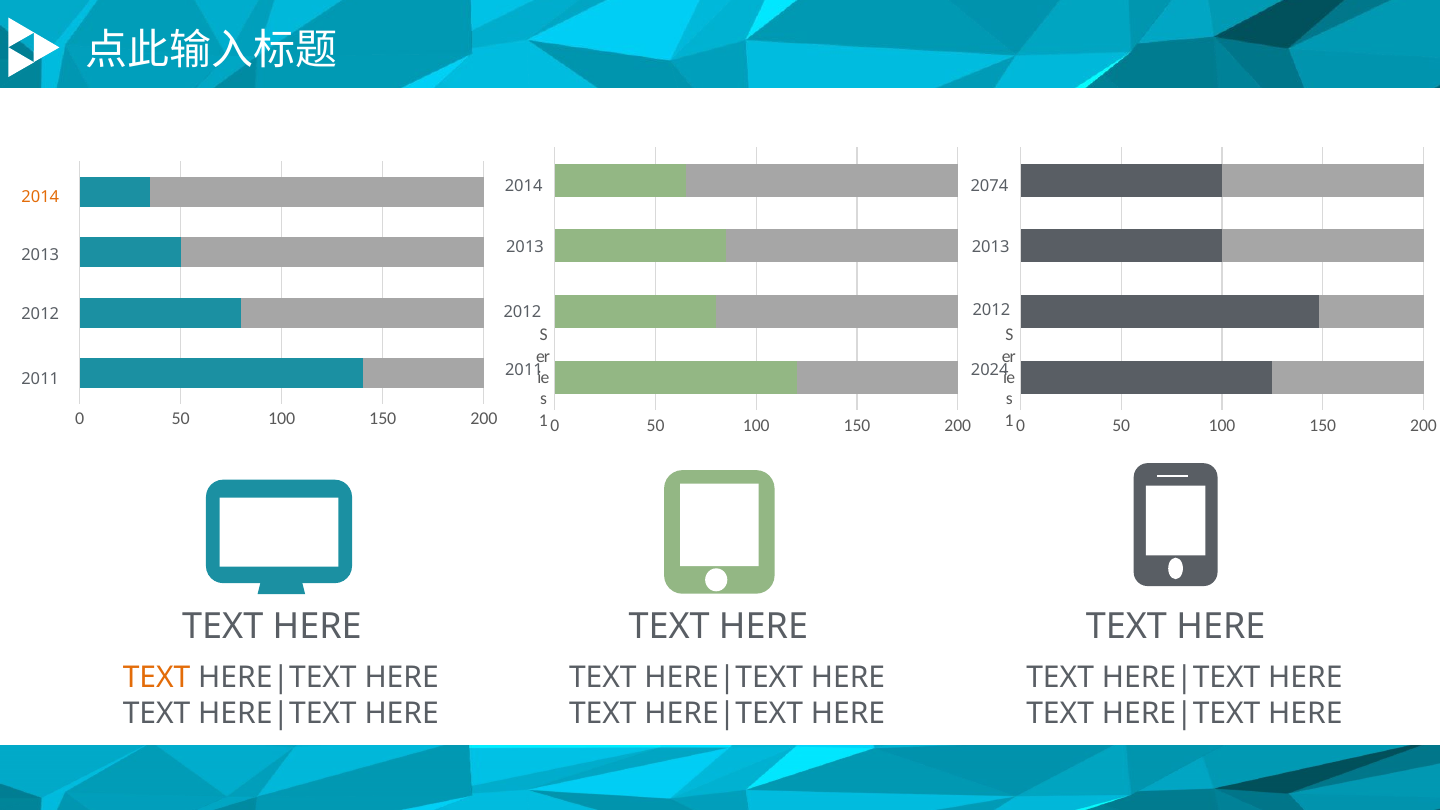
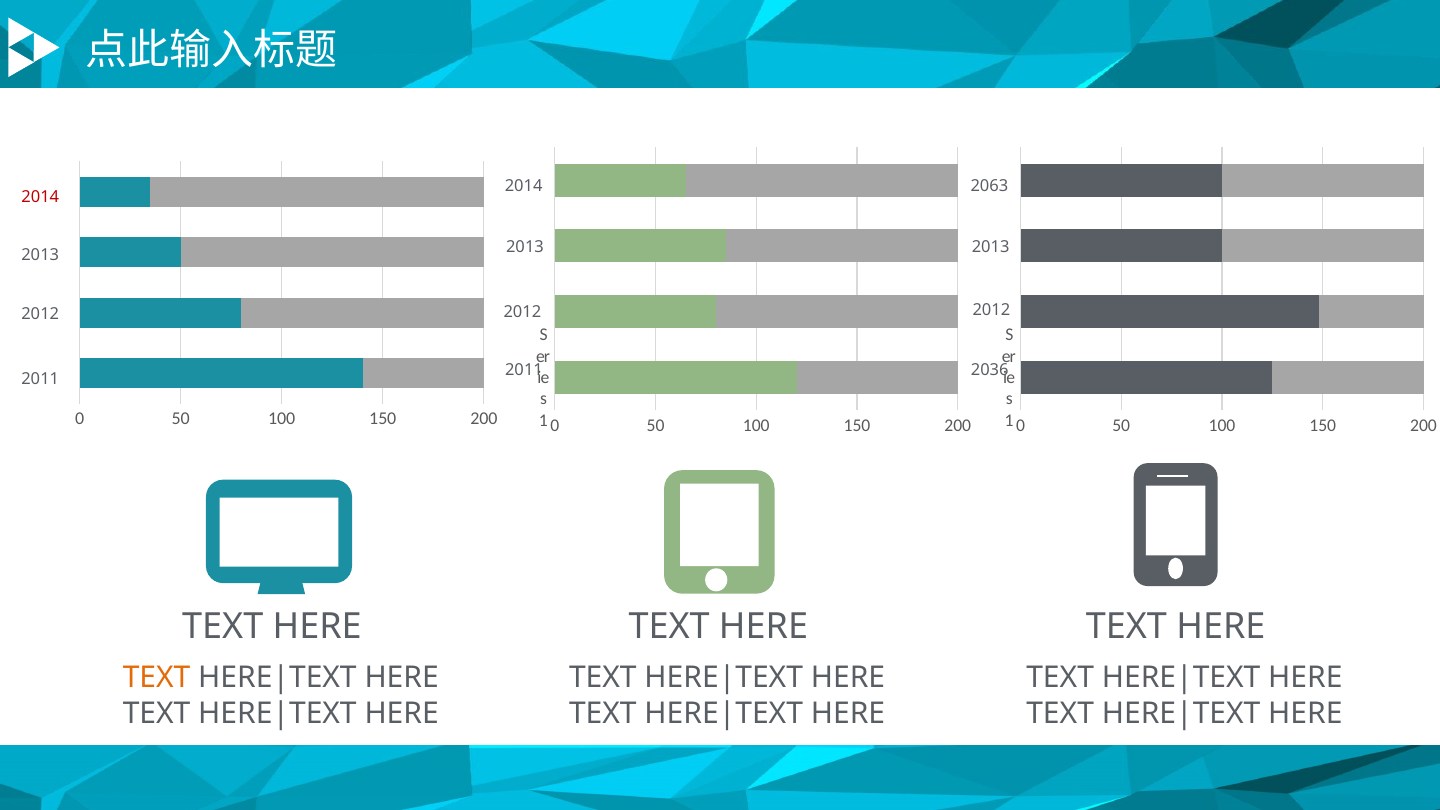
2074: 2074 -> 2063
2014 at (40, 197) colour: orange -> red
2024: 2024 -> 2036
